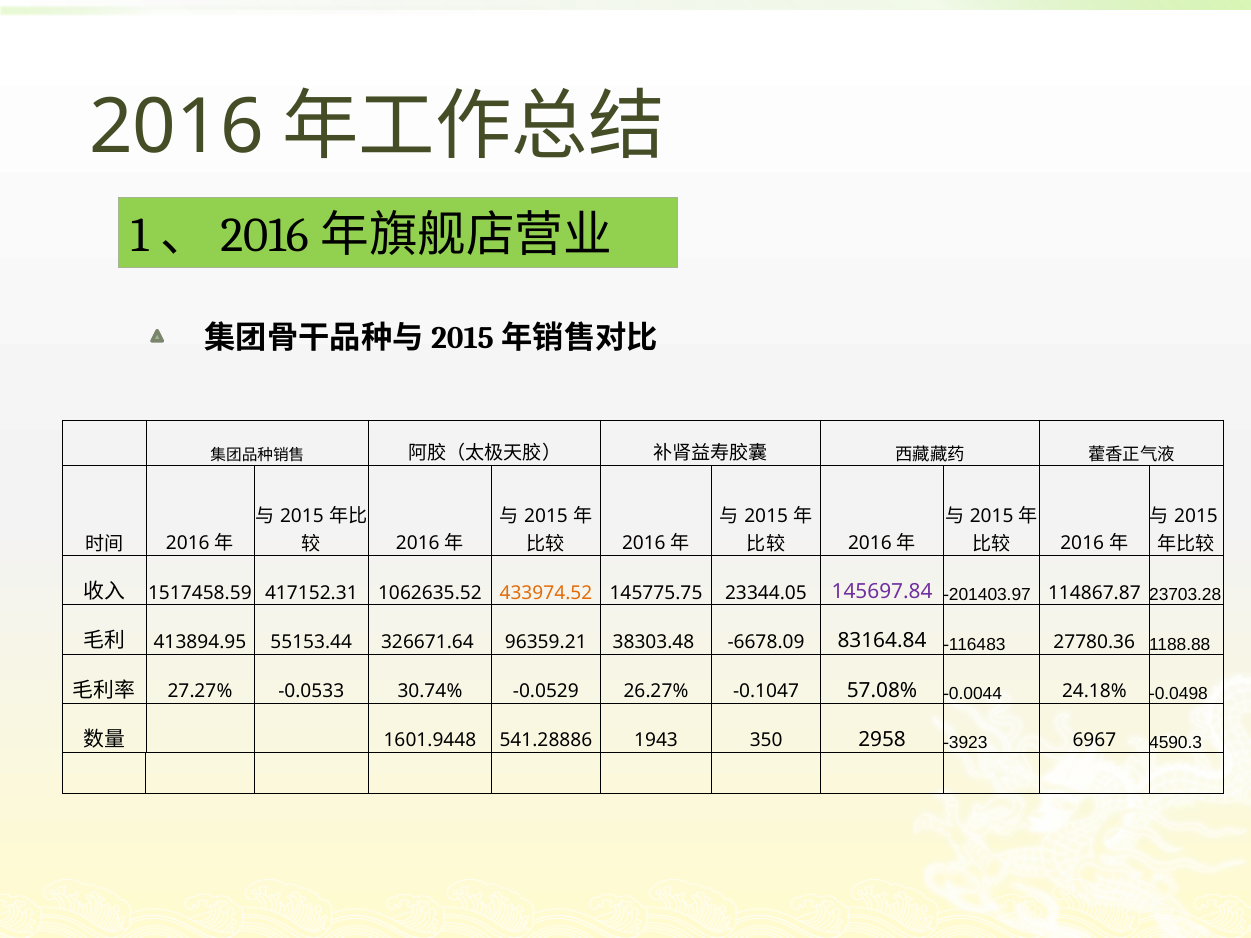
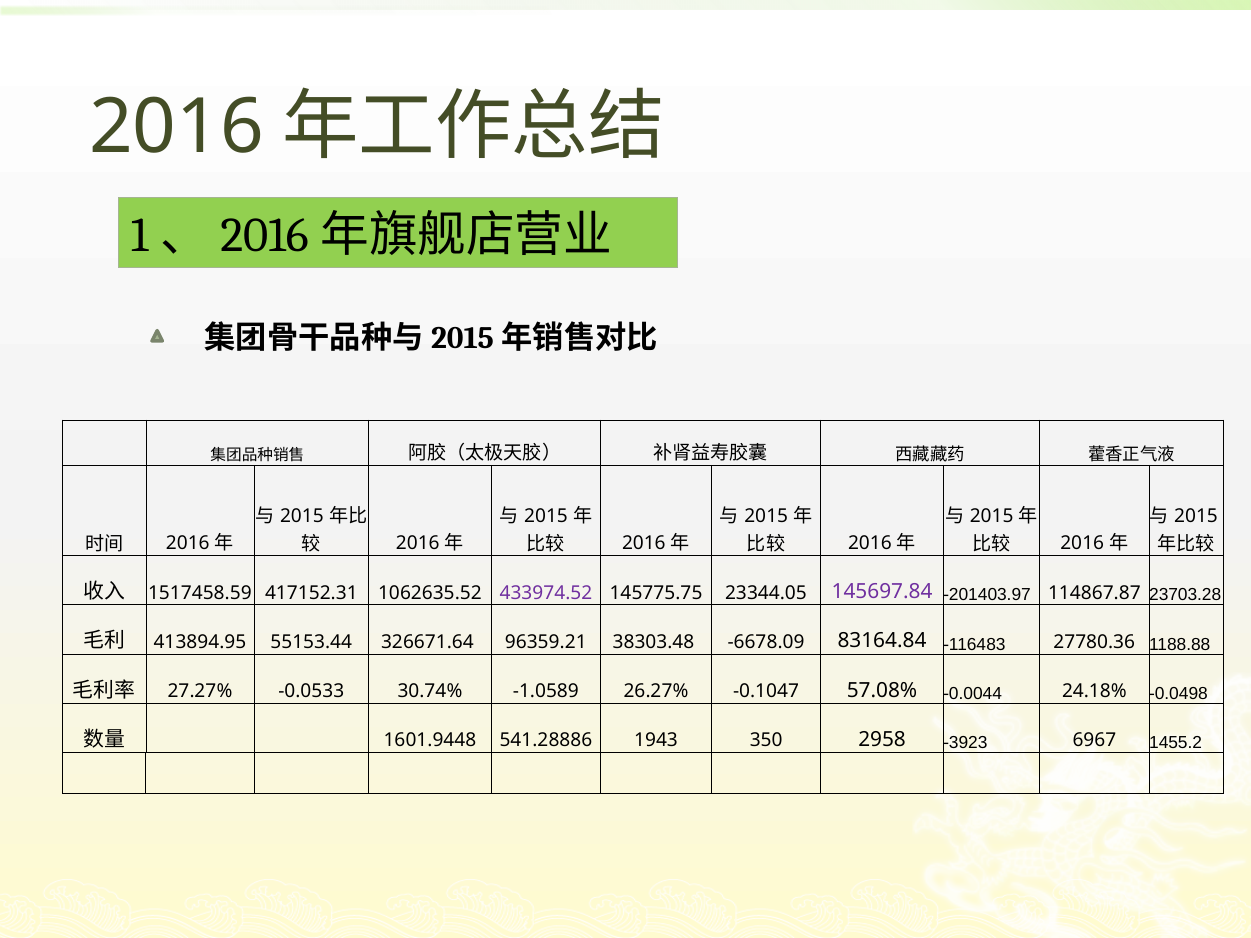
433974.52 colour: orange -> purple
-0.0529: -0.0529 -> -1.0589
4590.3: 4590.3 -> 1455.2
